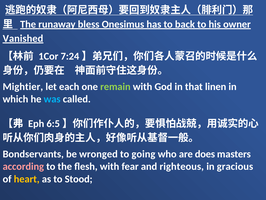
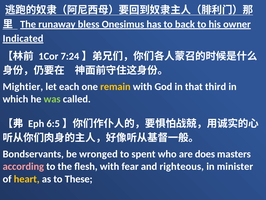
Vanished: Vanished -> Indicated
remain colour: light green -> yellow
linen: linen -> third
was colour: light blue -> light green
going: going -> spent
gracious: gracious -> minister
Stood: Stood -> These
